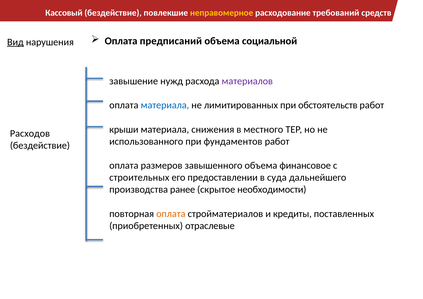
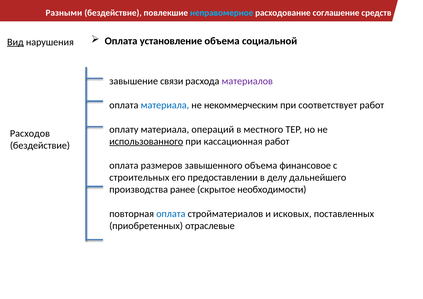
Кассовый: Кассовый -> Разными
неправомерное colour: yellow -> light blue
требований: требований -> соглашение
предписаний: предписаний -> установление
нужд: нужд -> связи
лимитированных: лимитированных -> некоммерческим
обстоятельств: обстоятельств -> соответствует
крыши: крыши -> оплату
снижения: снижения -> операций
использованного underline: none -> present
фундаментов: фундаментов -> кассационная
суда: суда -> делу
оплата at (171, 214) colour: orange -> blue
кредиты: кредиты -> исковых
